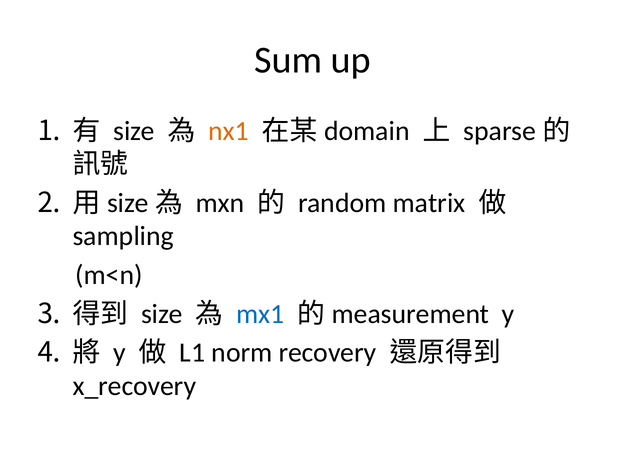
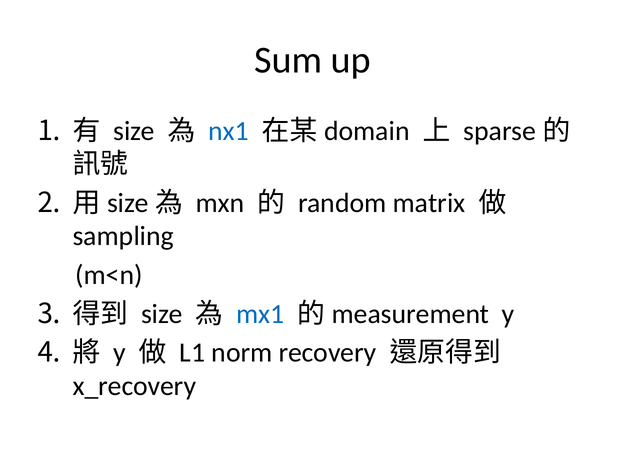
nx1 colour: orange -> blue
